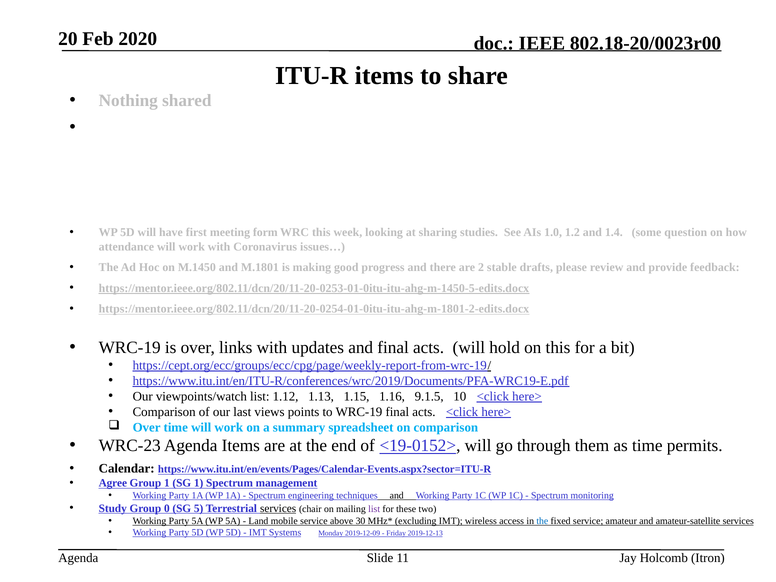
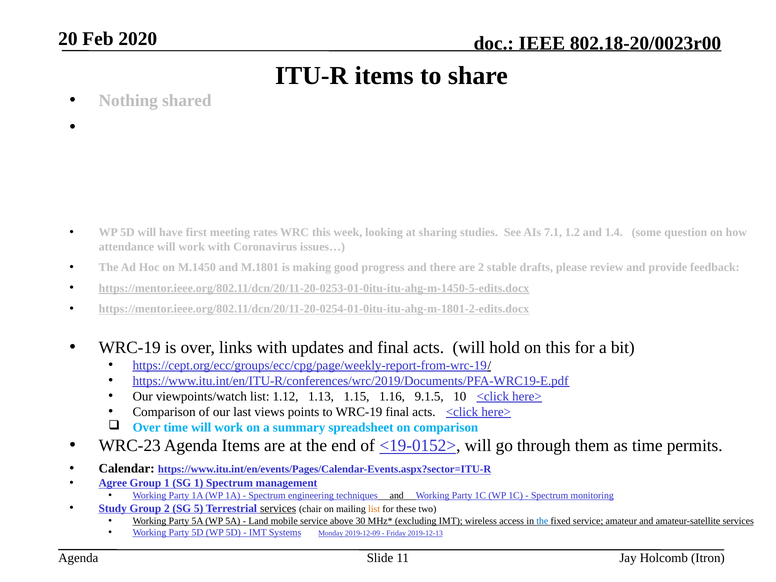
form: form -> rates
1.0: 1.0 -> 7.1
Group 0: 0 -> 2
list at (374, 509) colour: purple -> orange
